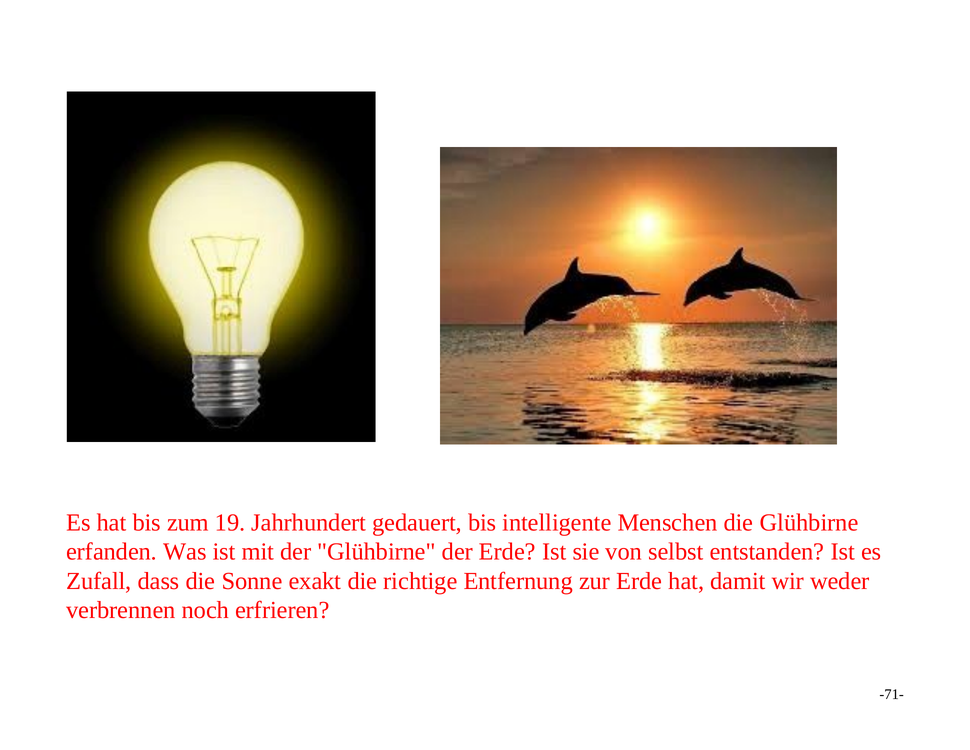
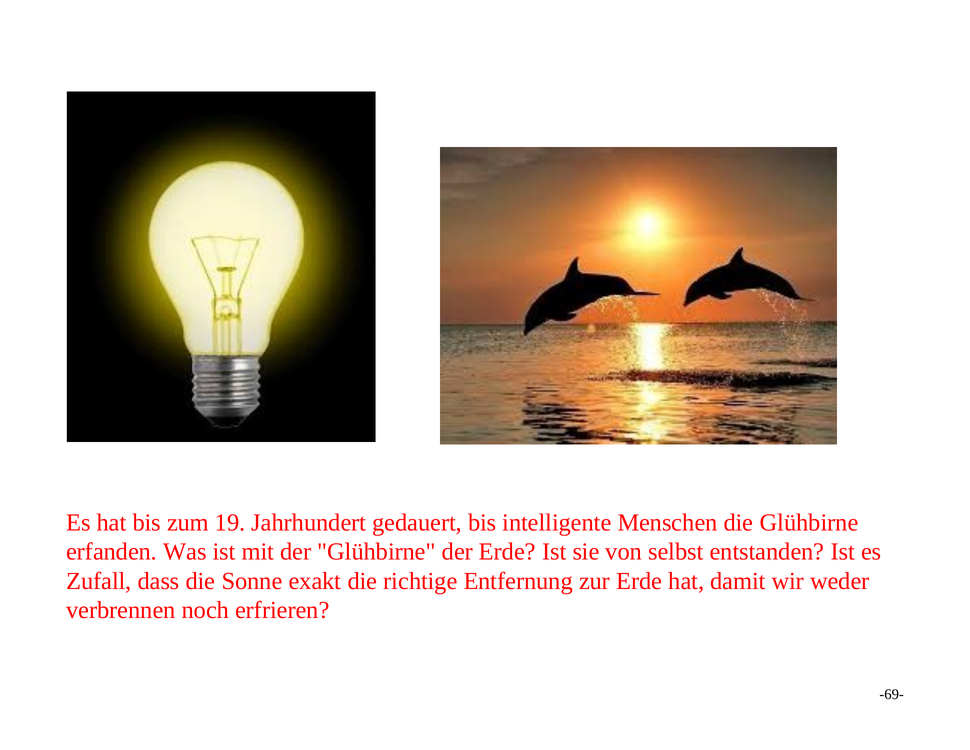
-71-: -71- -> -69-
